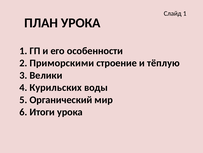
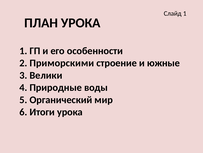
тёплую: тёплую -> южные
Курильских: Курильских -> Природные
